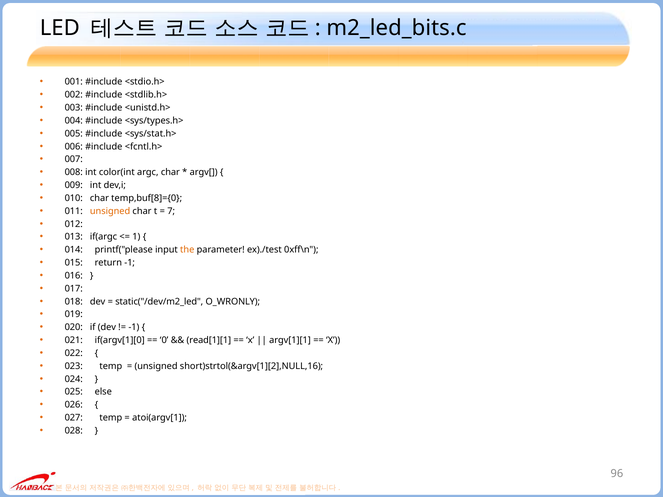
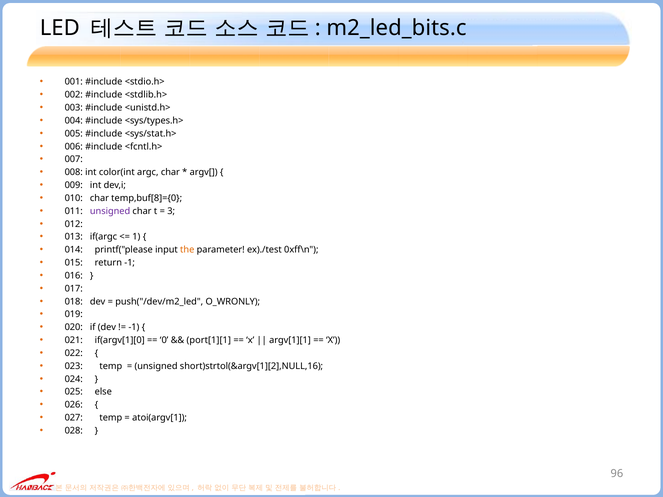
unsigned at (110, 211) colour: orange -> purple
7: 7 -> 3
static("/dev/m2_led: static("/dev/m2_led -> push("/dev/m2_led
read[1][1: read[1][1 -> port[1][1
